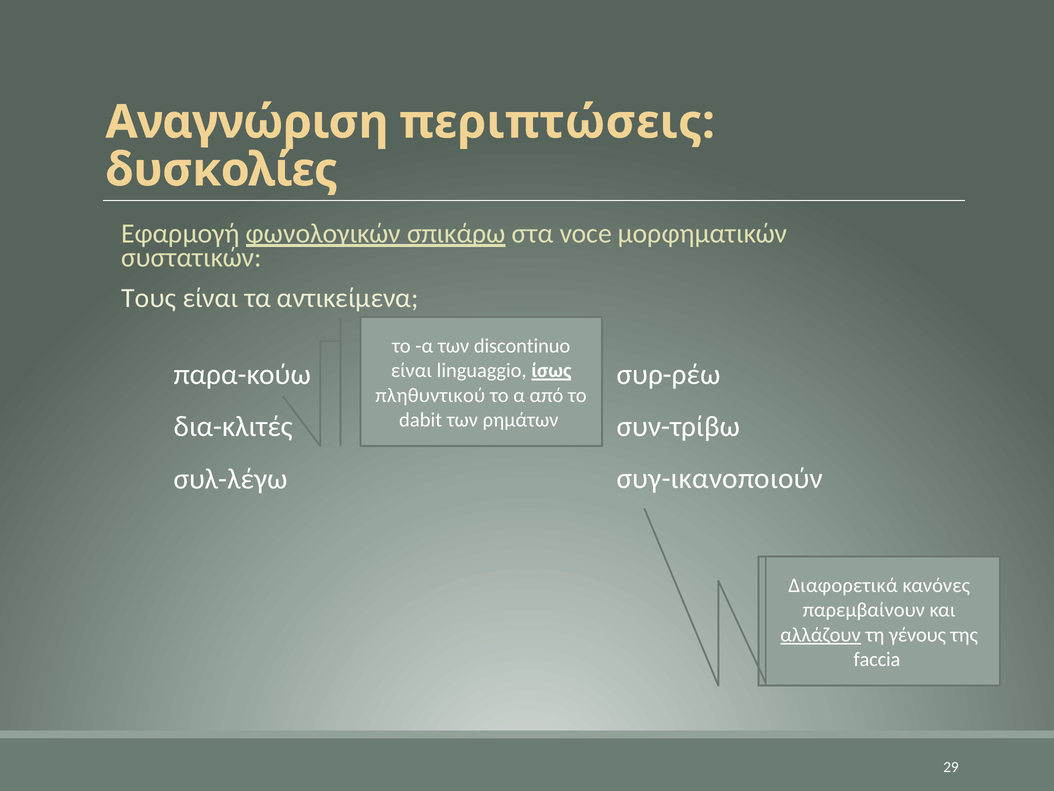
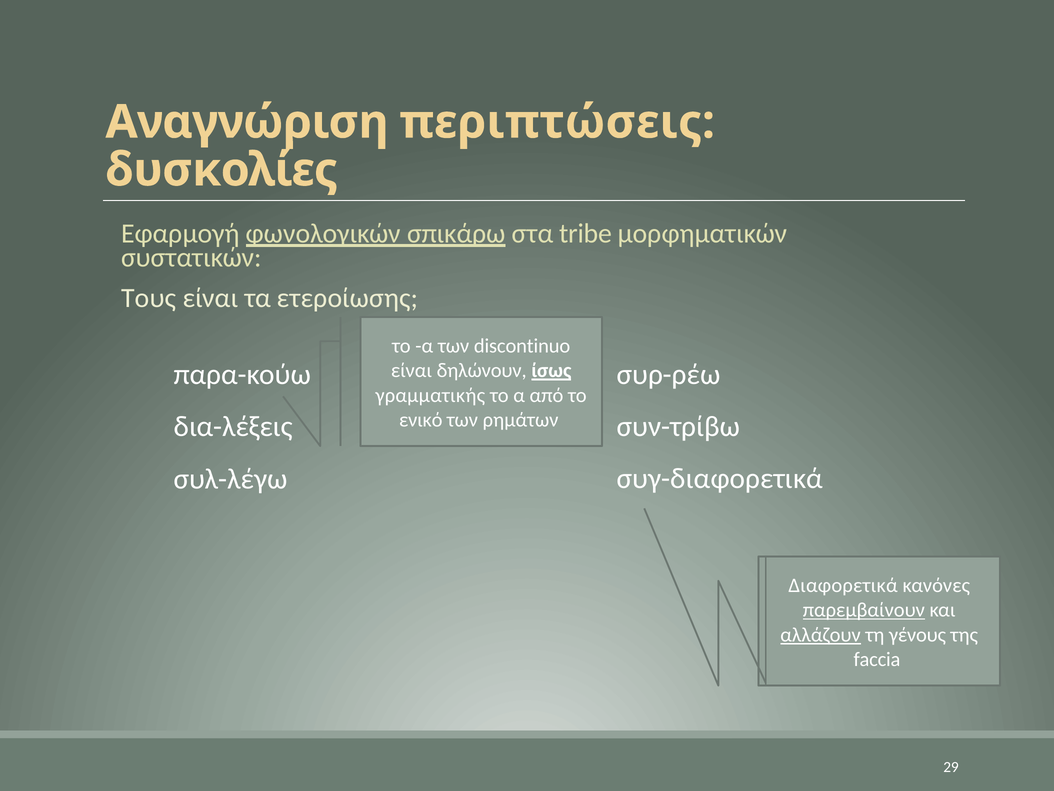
voce: voce -> tribe
αντικείμενα: αντικείμενα -> ετεροίωσης
linguaggio: linguaggio -> δηλώνουν
πληθυντικού: πληθυντικού -> γραμματικής
dabit: dabit -> ενικό
δια-κλιτές: δια-κλιτές -> δια-λέξεις
συγ-ικανοποιούν: συγ-ικανοποιούν -> συγ-διαφορετικά
παρεμβαίνουν underline: none -> present
